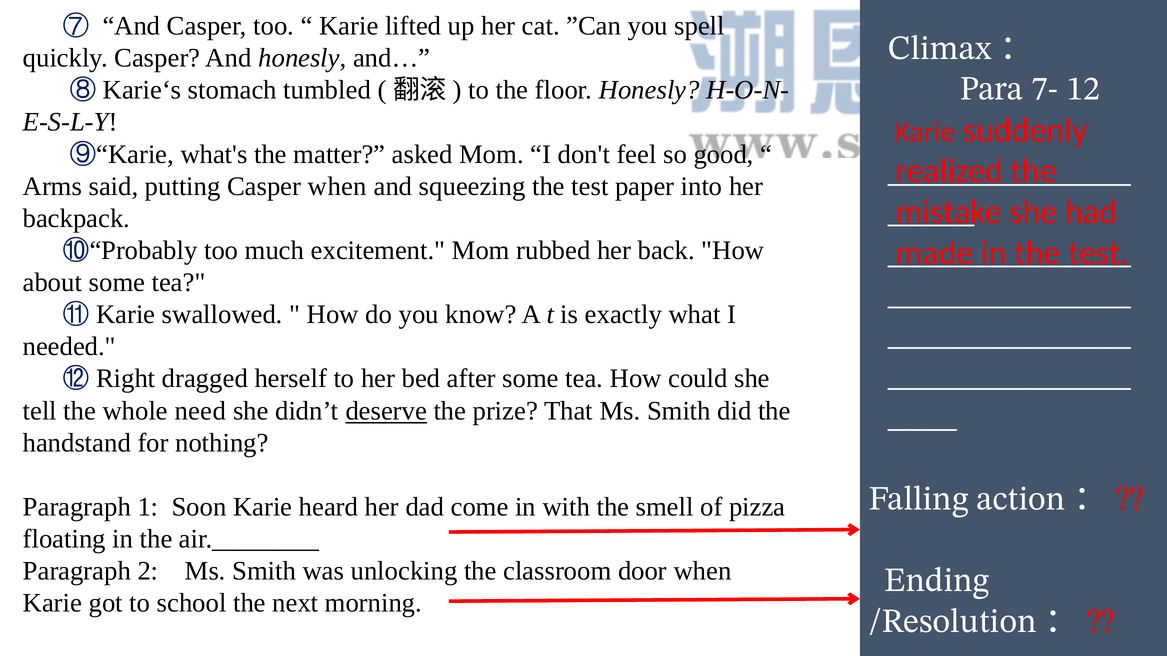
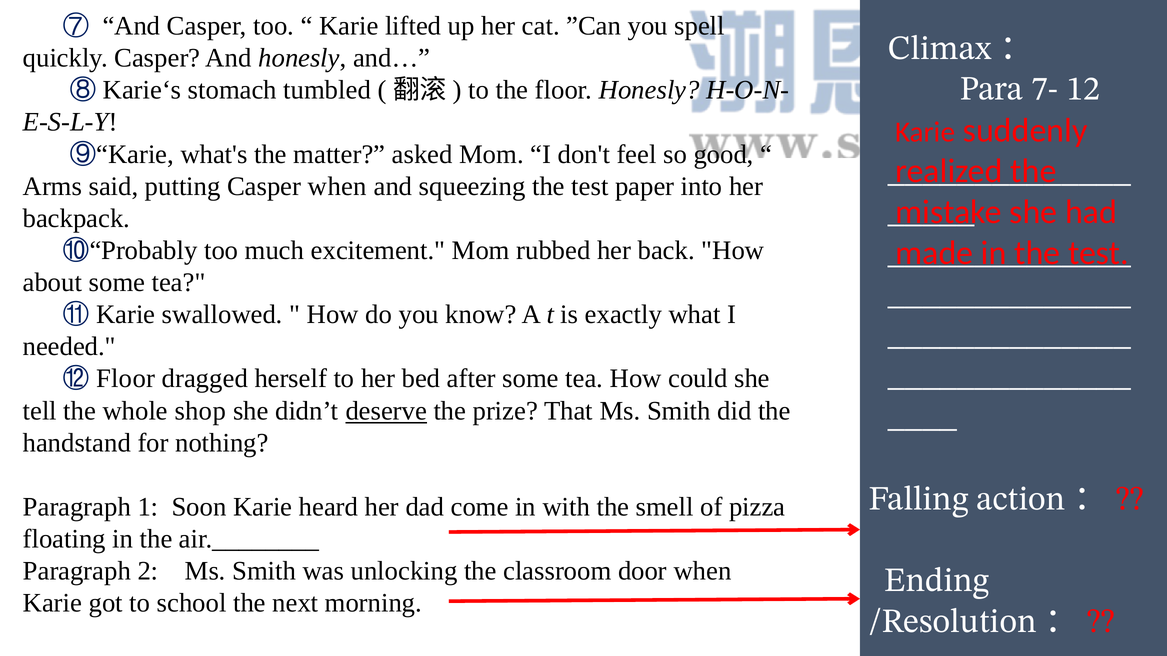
⑫ Right: Right -> Floor
need: need -> shop
